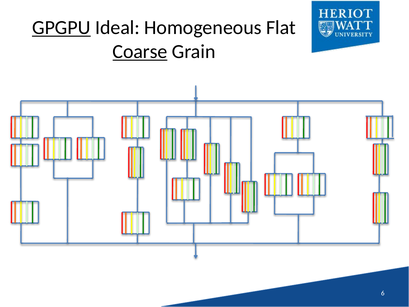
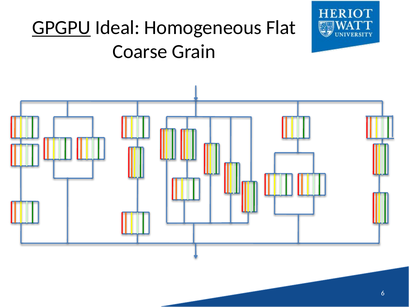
Coarse underline: present -> none
